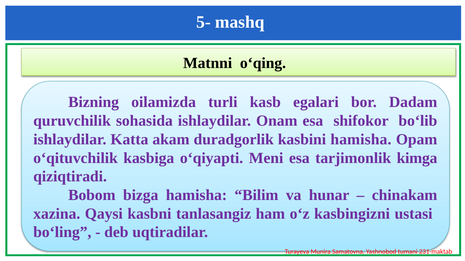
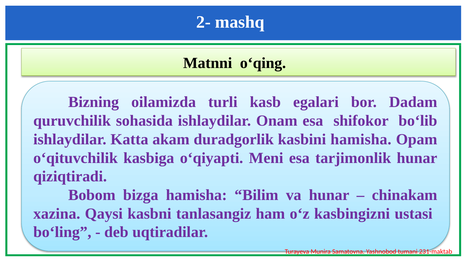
5-: 5- -> 2-
tarjimonlik kimga: kimga -> hunar
